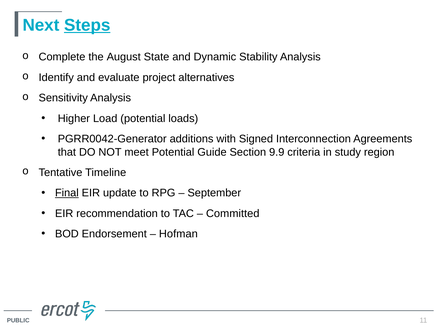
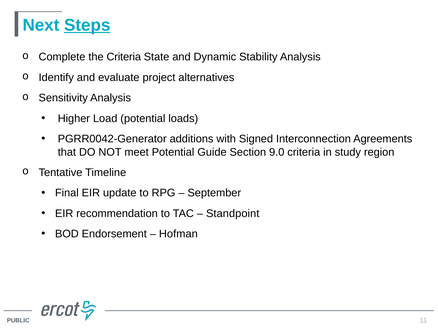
the August: August -> Criteria
9.9: 9.9 -> 9.0
Final underline: present -> none
Committed: Committed -> Standpoint
